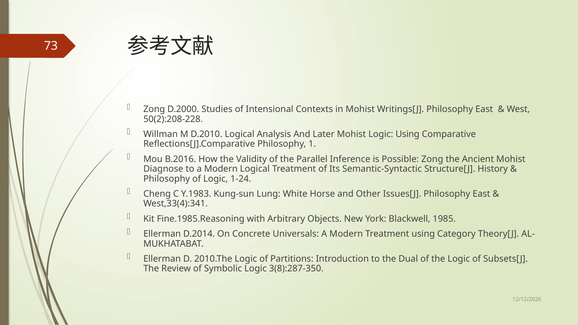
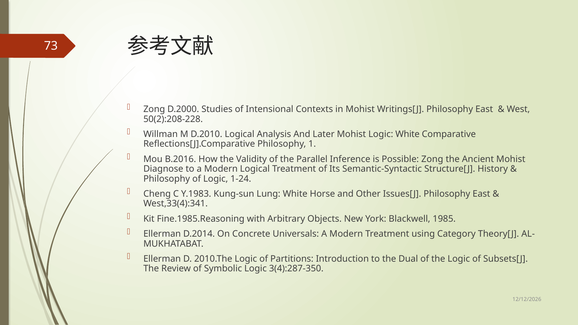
Logic Using: Using -> White
3(8):287-350: 3(8):287-350 -> 3(4):287-350
